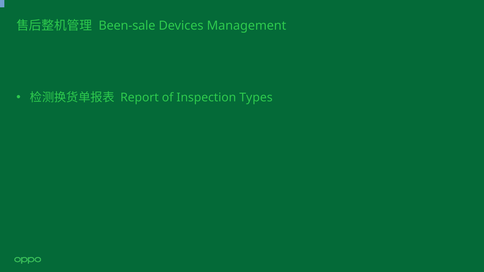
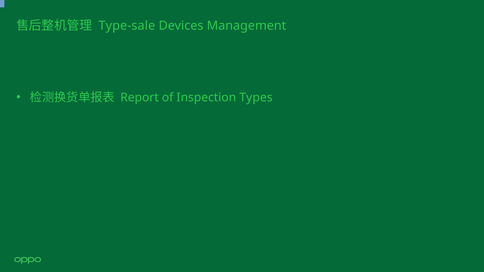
Been-sale: Been-sale -> Type-sale
